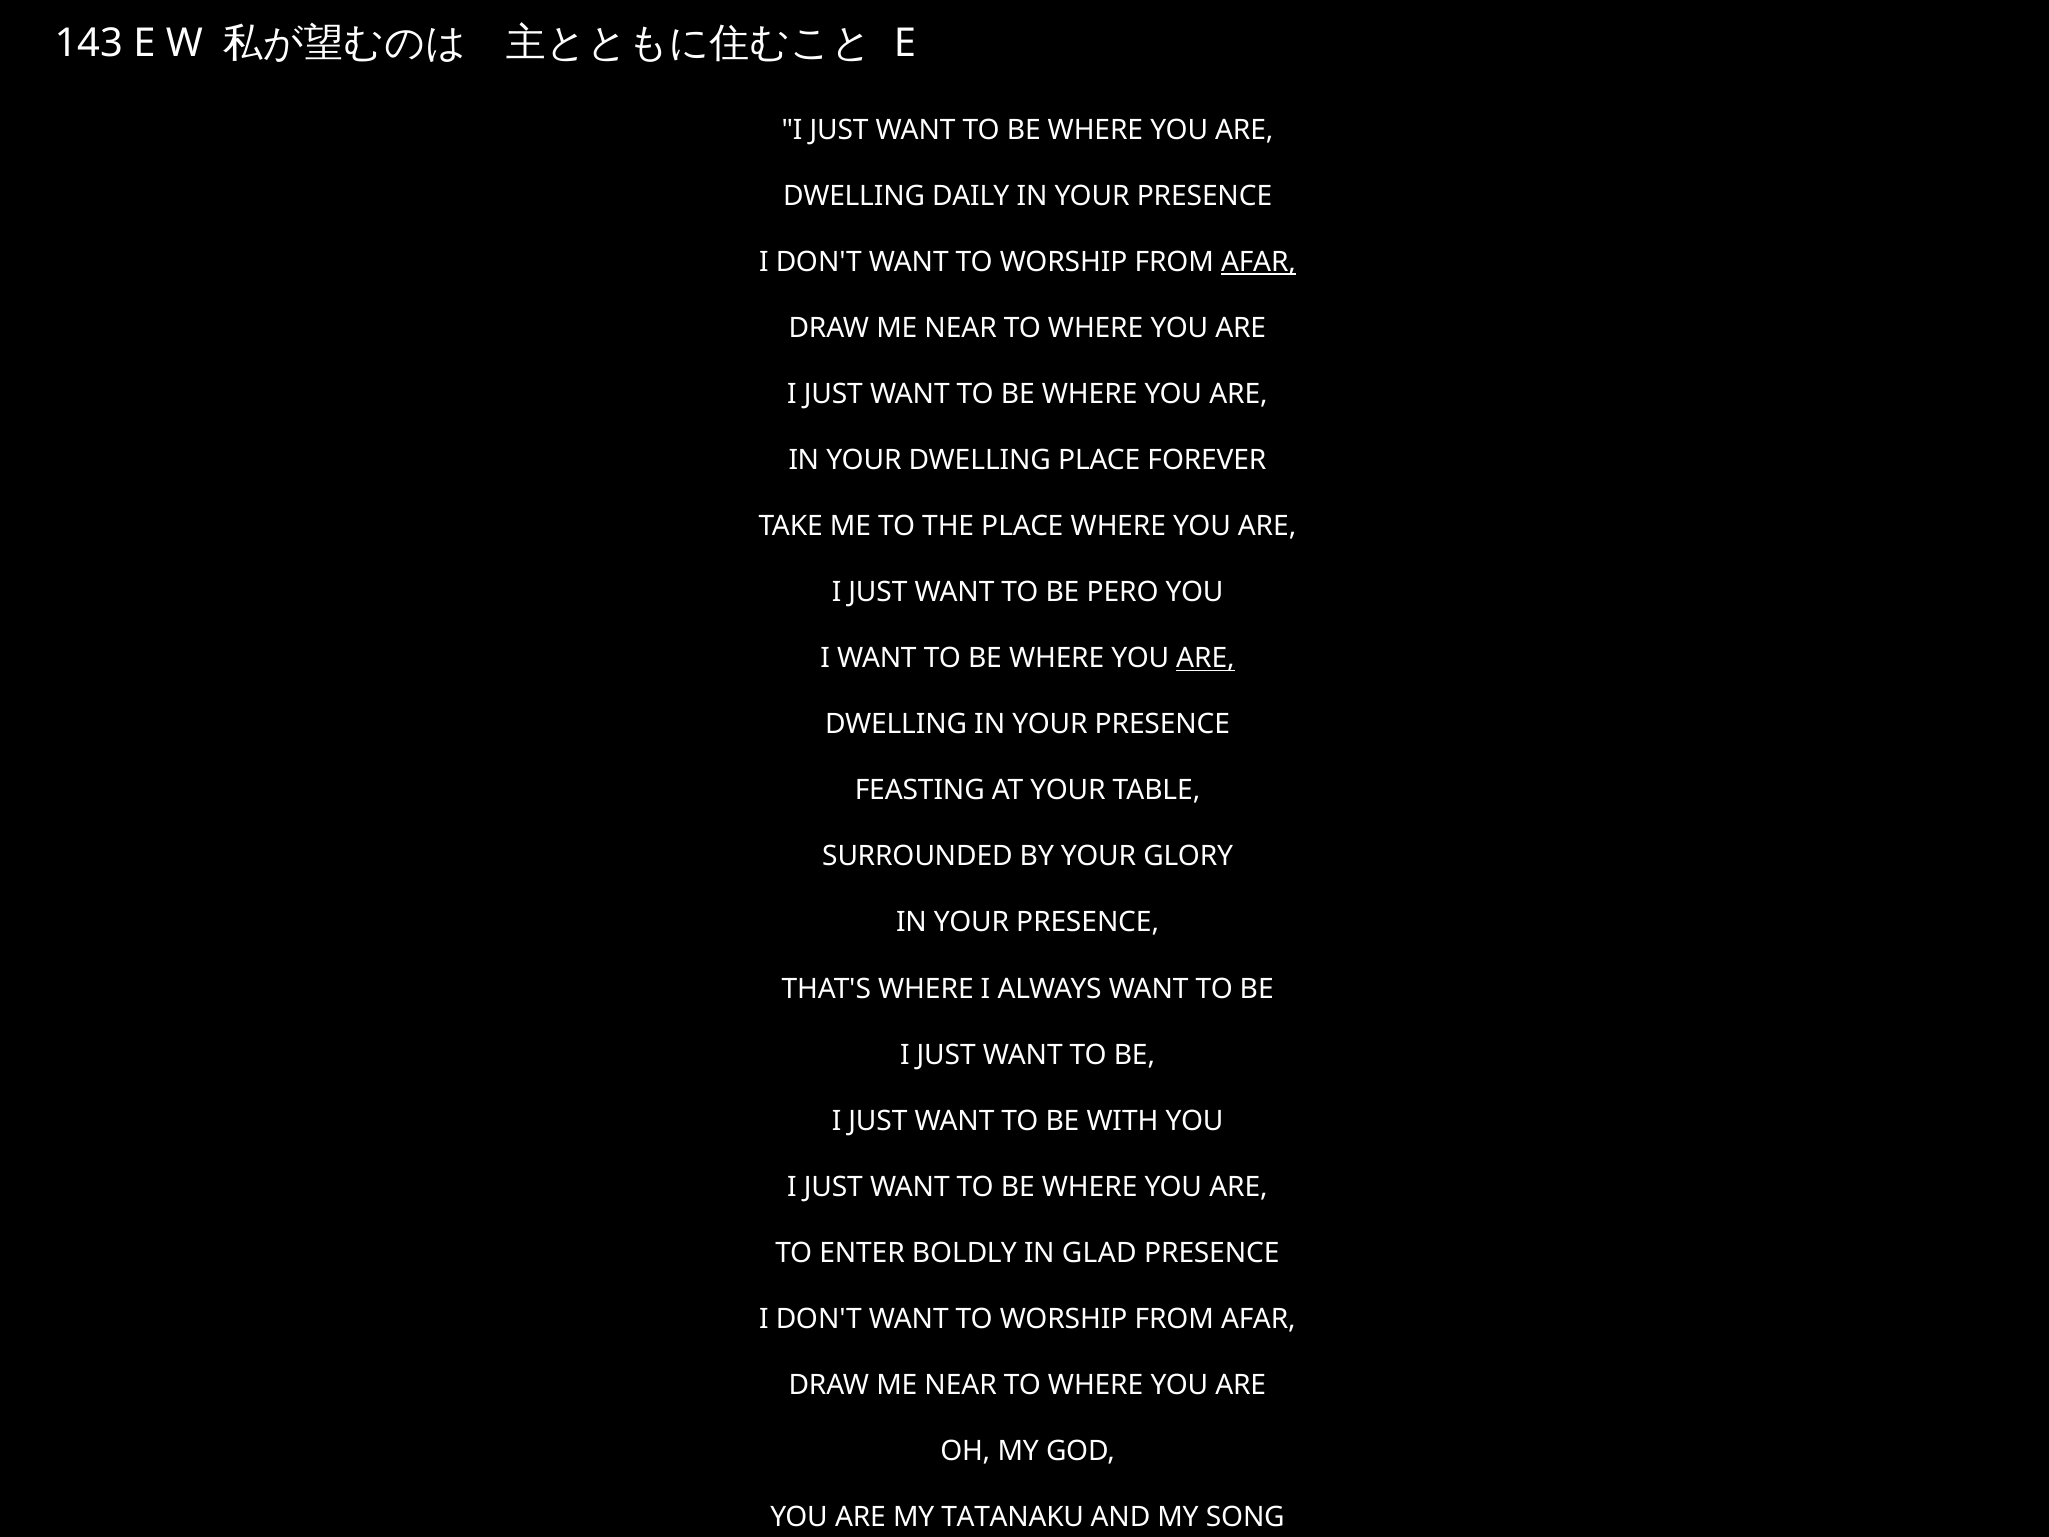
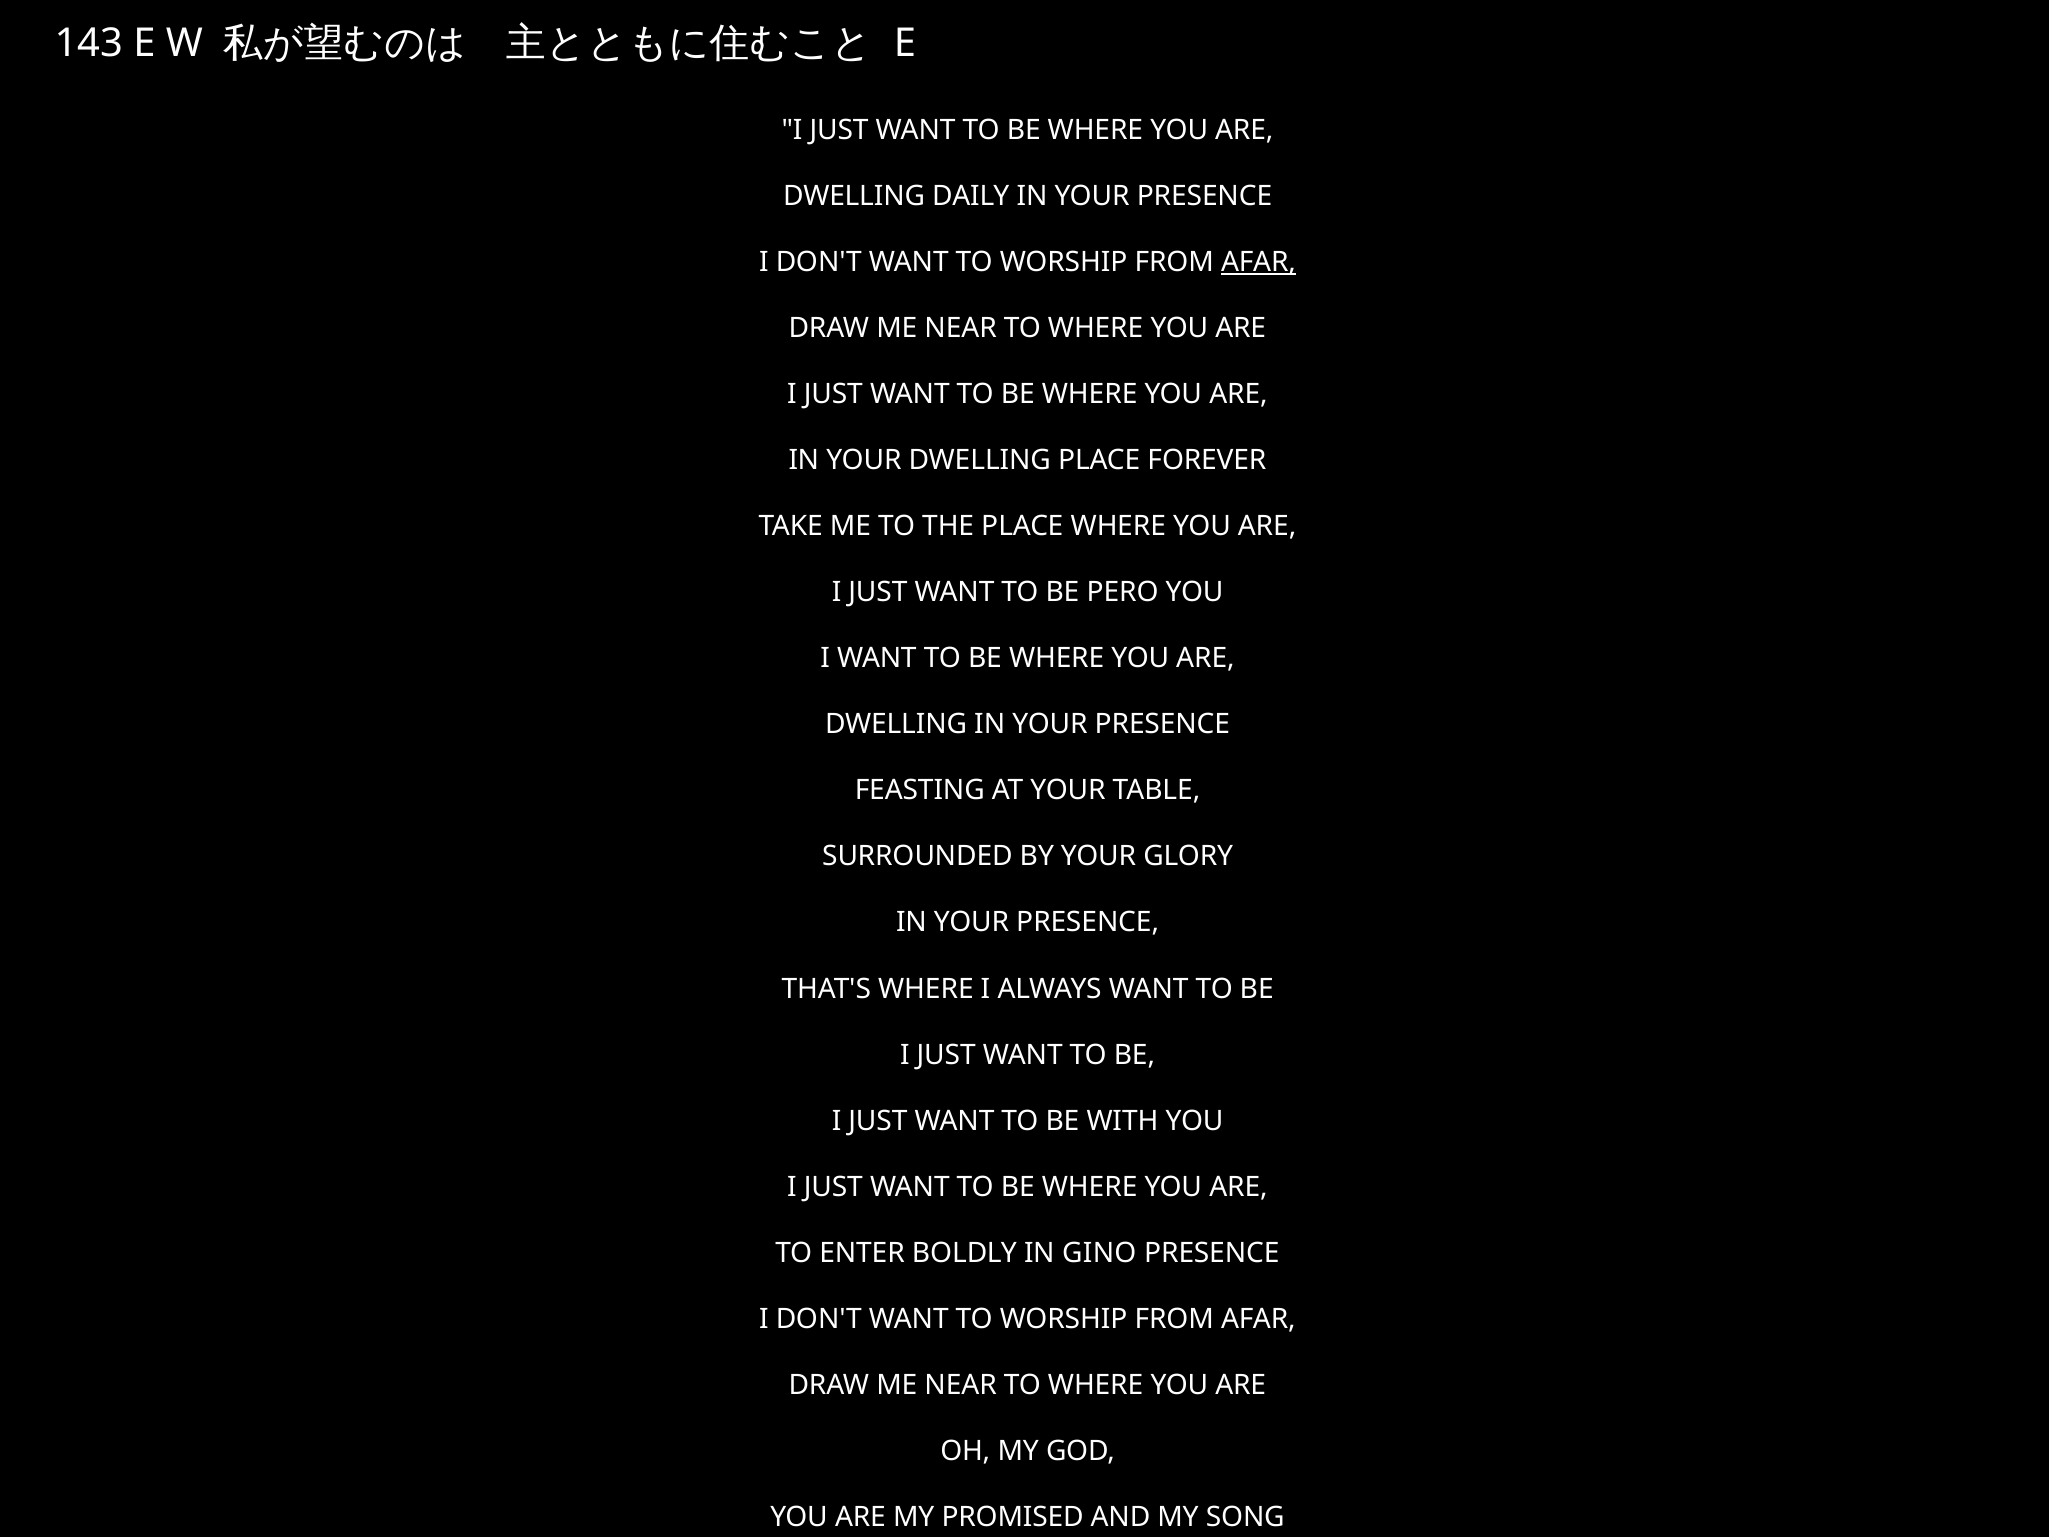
ARE at (1205, 658) underline: present -> none
GLAD: GLAD -> GINO
TATANAKU: TATANAKU -> PROMISED
